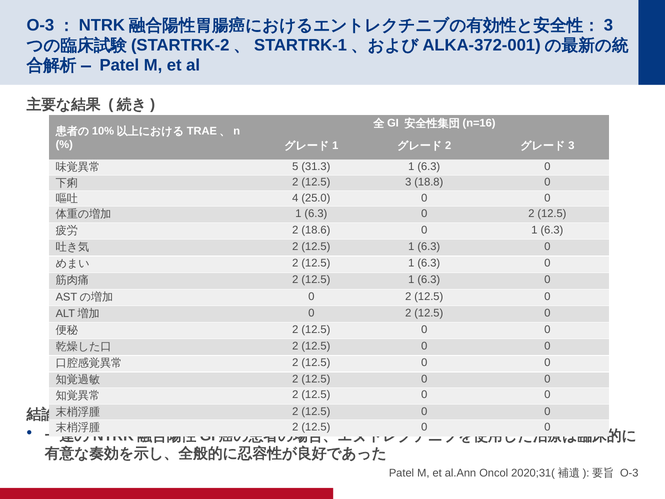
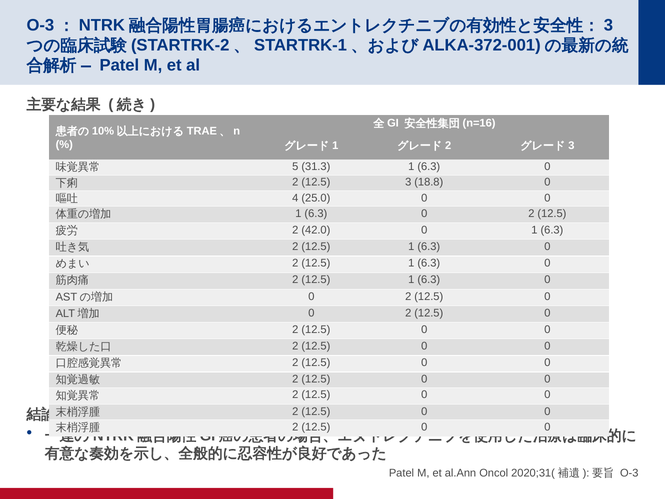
18.6: 18.6 -> 42.0
